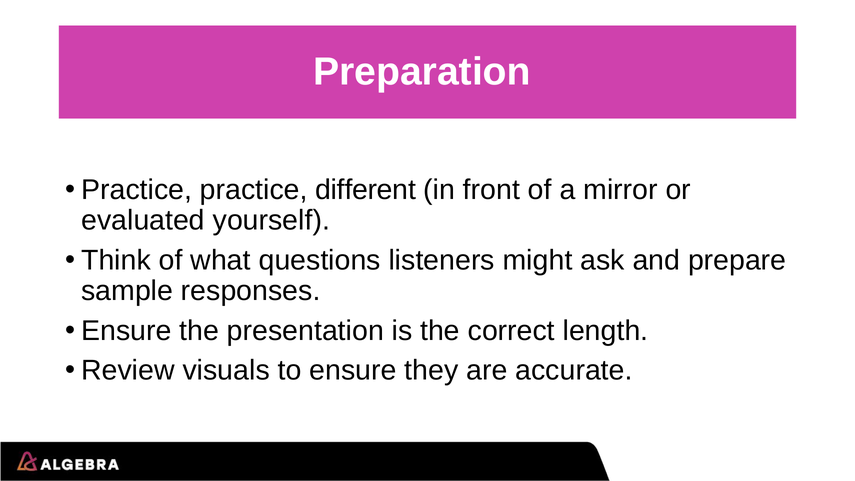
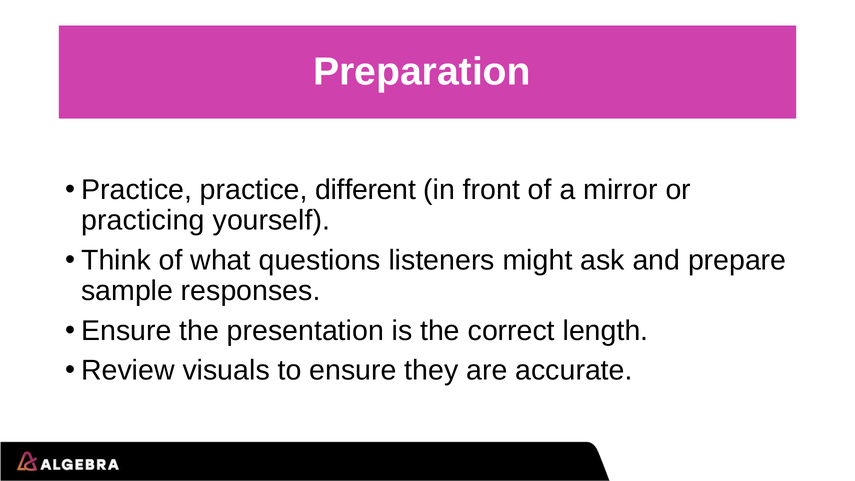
evaluated: evaluated -> practicing
